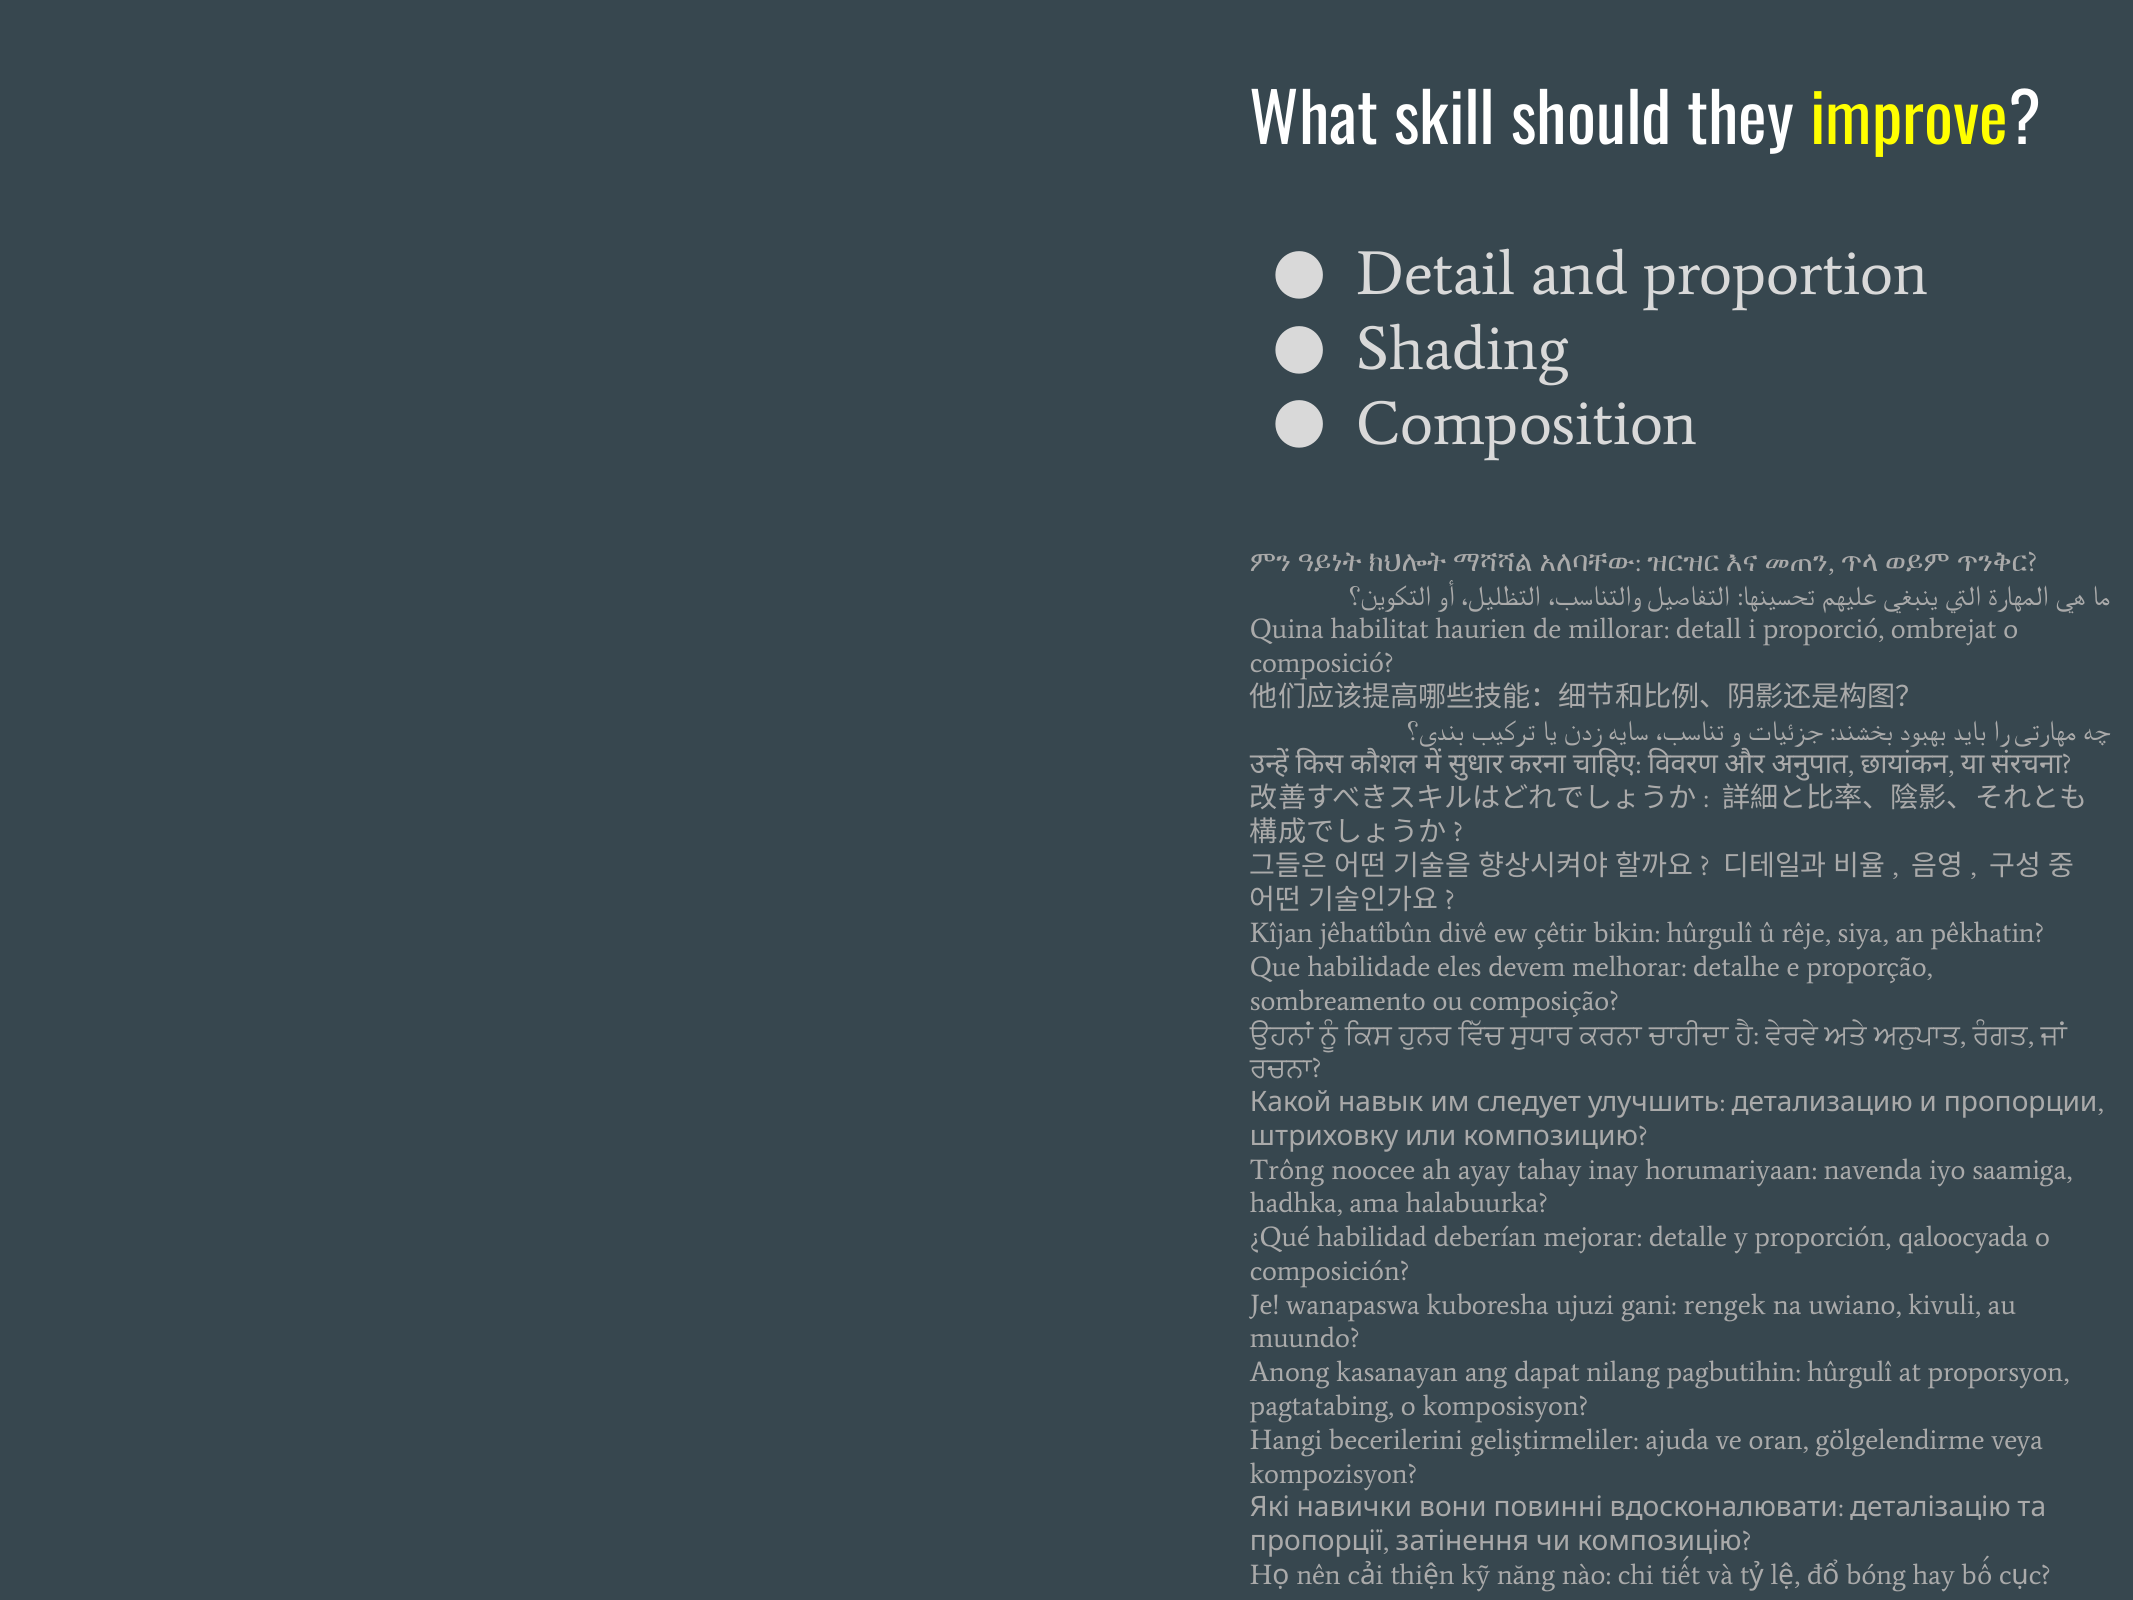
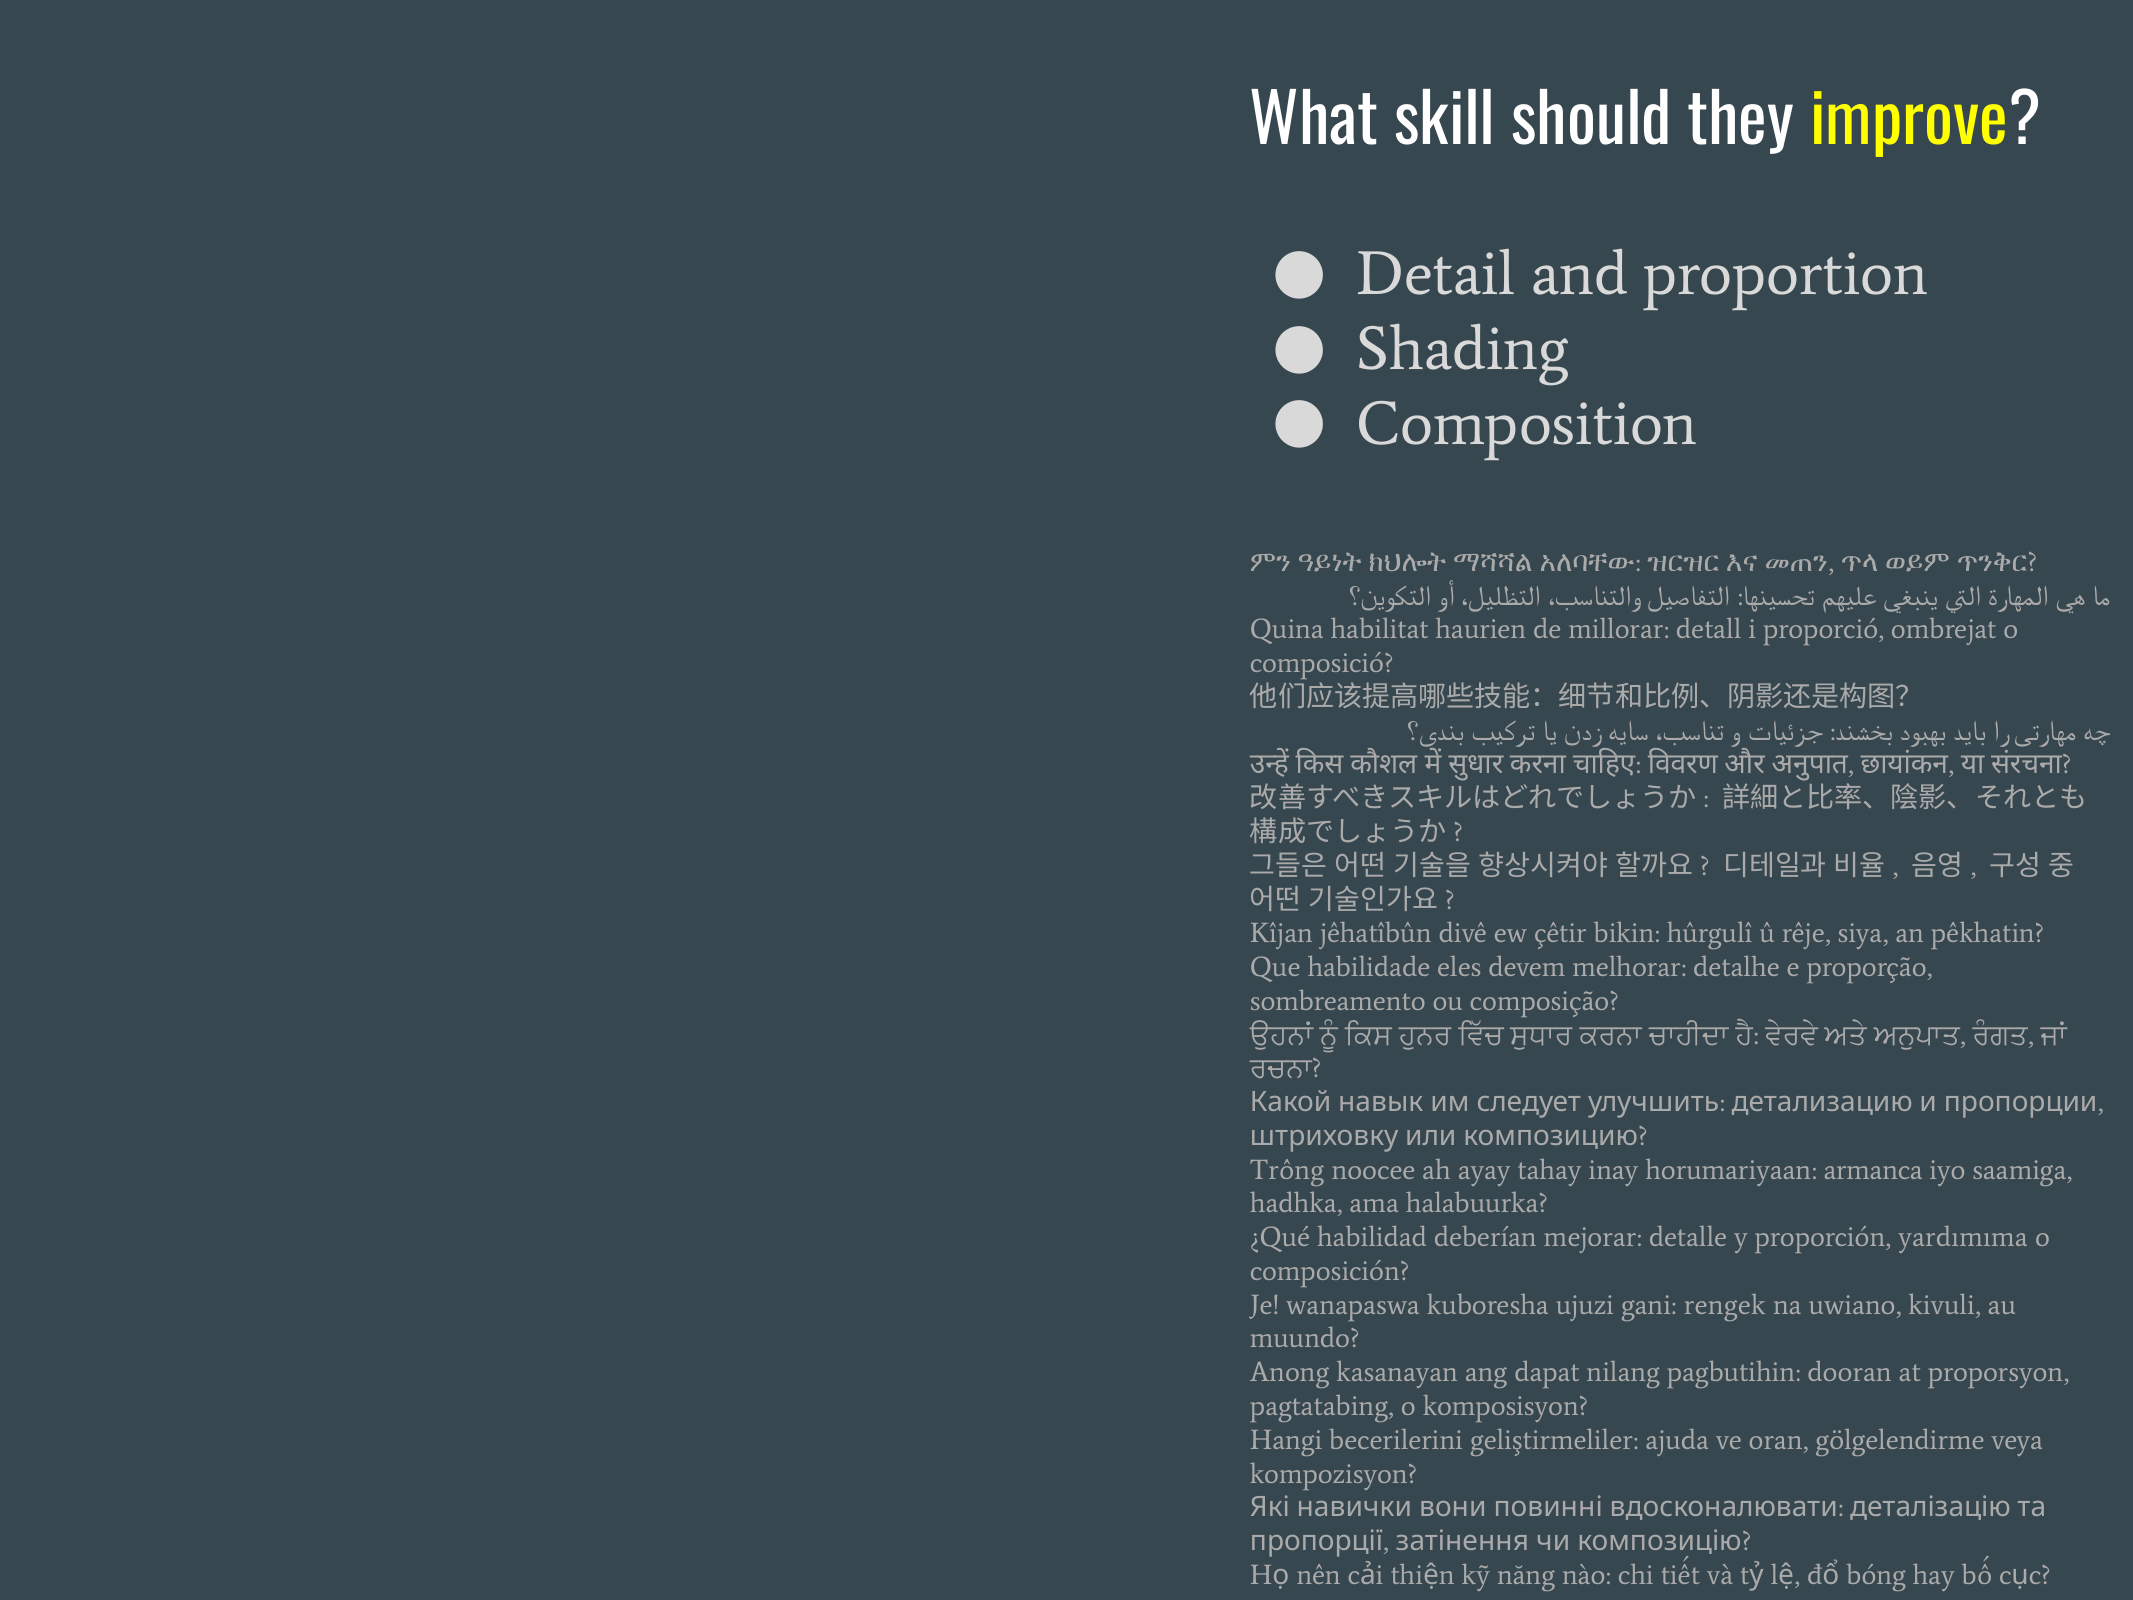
navenda: navenda -> armanca
qaloocyada: qaloocyada -> yardımıma
pagbutihin hûrgulî: hûrgulî -> dooran
